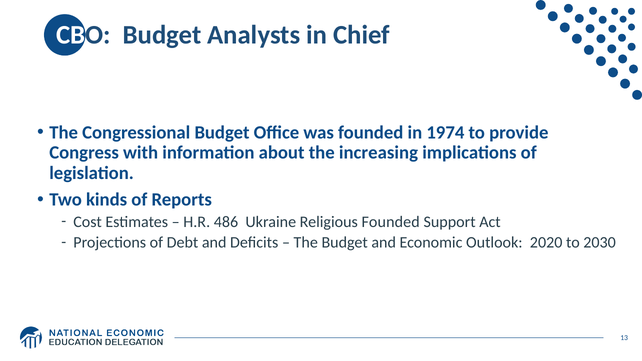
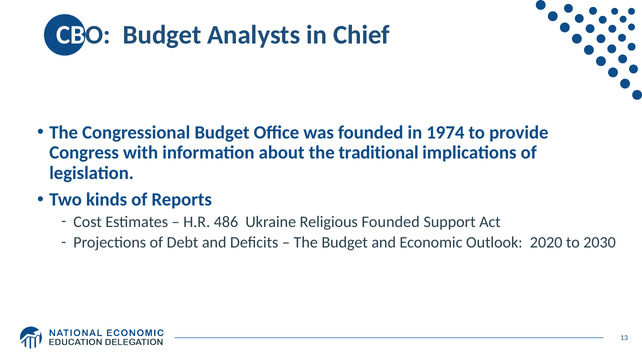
increasing: increasing -> traditional
